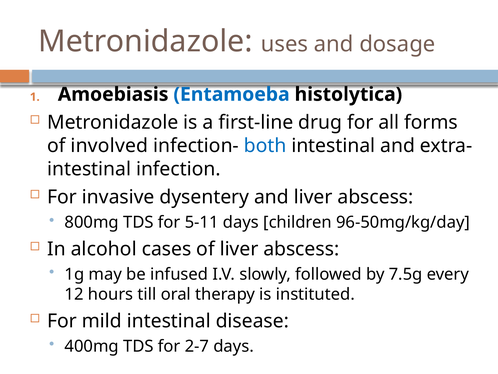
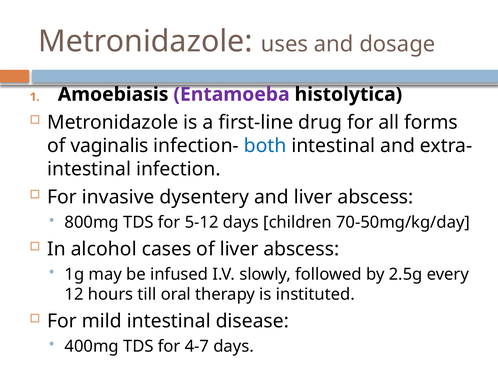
Entamoeba colour: blue -> purple
involved: involved -> vaginalis
5-11: 5-11 -> 5-12
96-50mg/kg/day: 96-50mg/kg/day -> 70-50mg/kg/day
7.5g: 7.5g -> 2.5g
2-7: 2-7 -> 4-7
